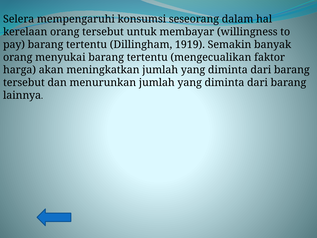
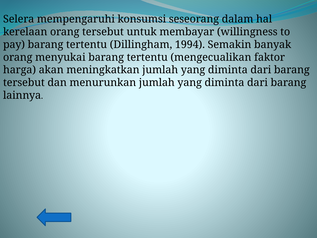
1919: 1919 -> 1994
